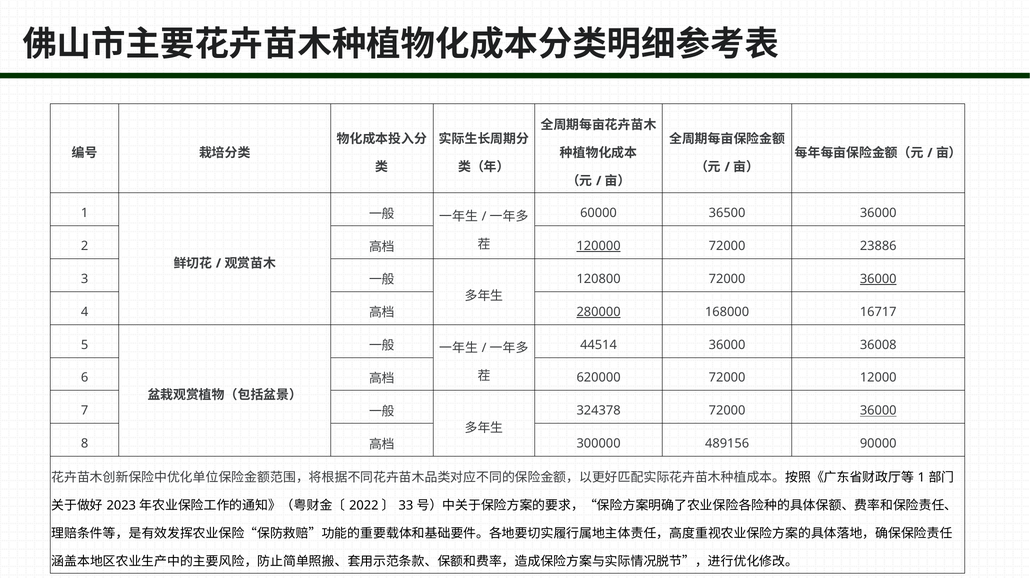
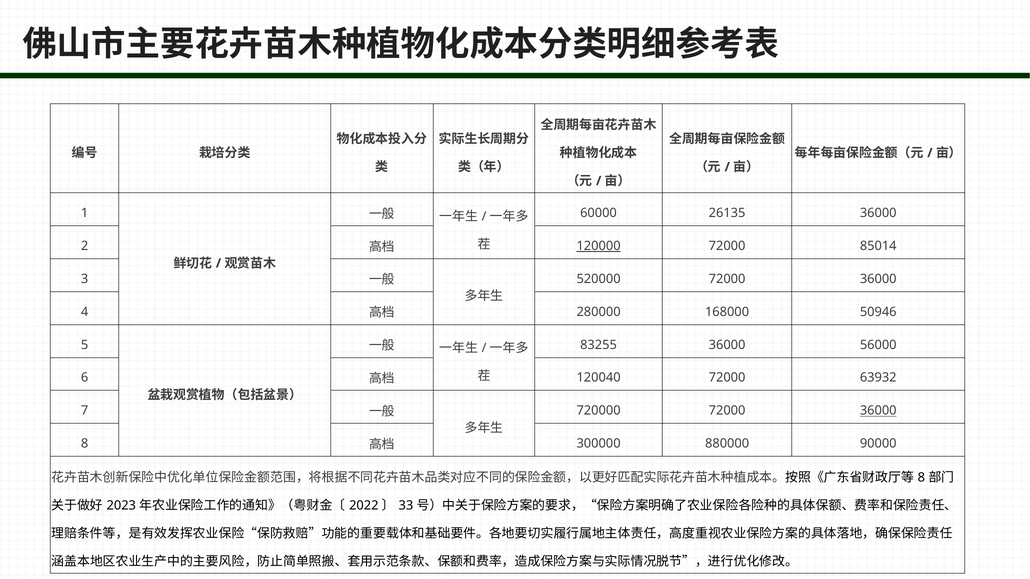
36500: 36500 -> 26135
23886: 23886 -> 85014
120800: 120800 -> 520000
36000 at (878, 279) underline: present -> none
280000 underline: present -> none
16717: 16717 -> 50946
44514: 44514 -> 83255
36008: 36008 -> 56000
620000: 620000 -> 120040
12000: 12000 -> 63932
324378: 324378 -> 720000
489156: 489156 -> 880000
1 at (921, 478): 1 -> 8
